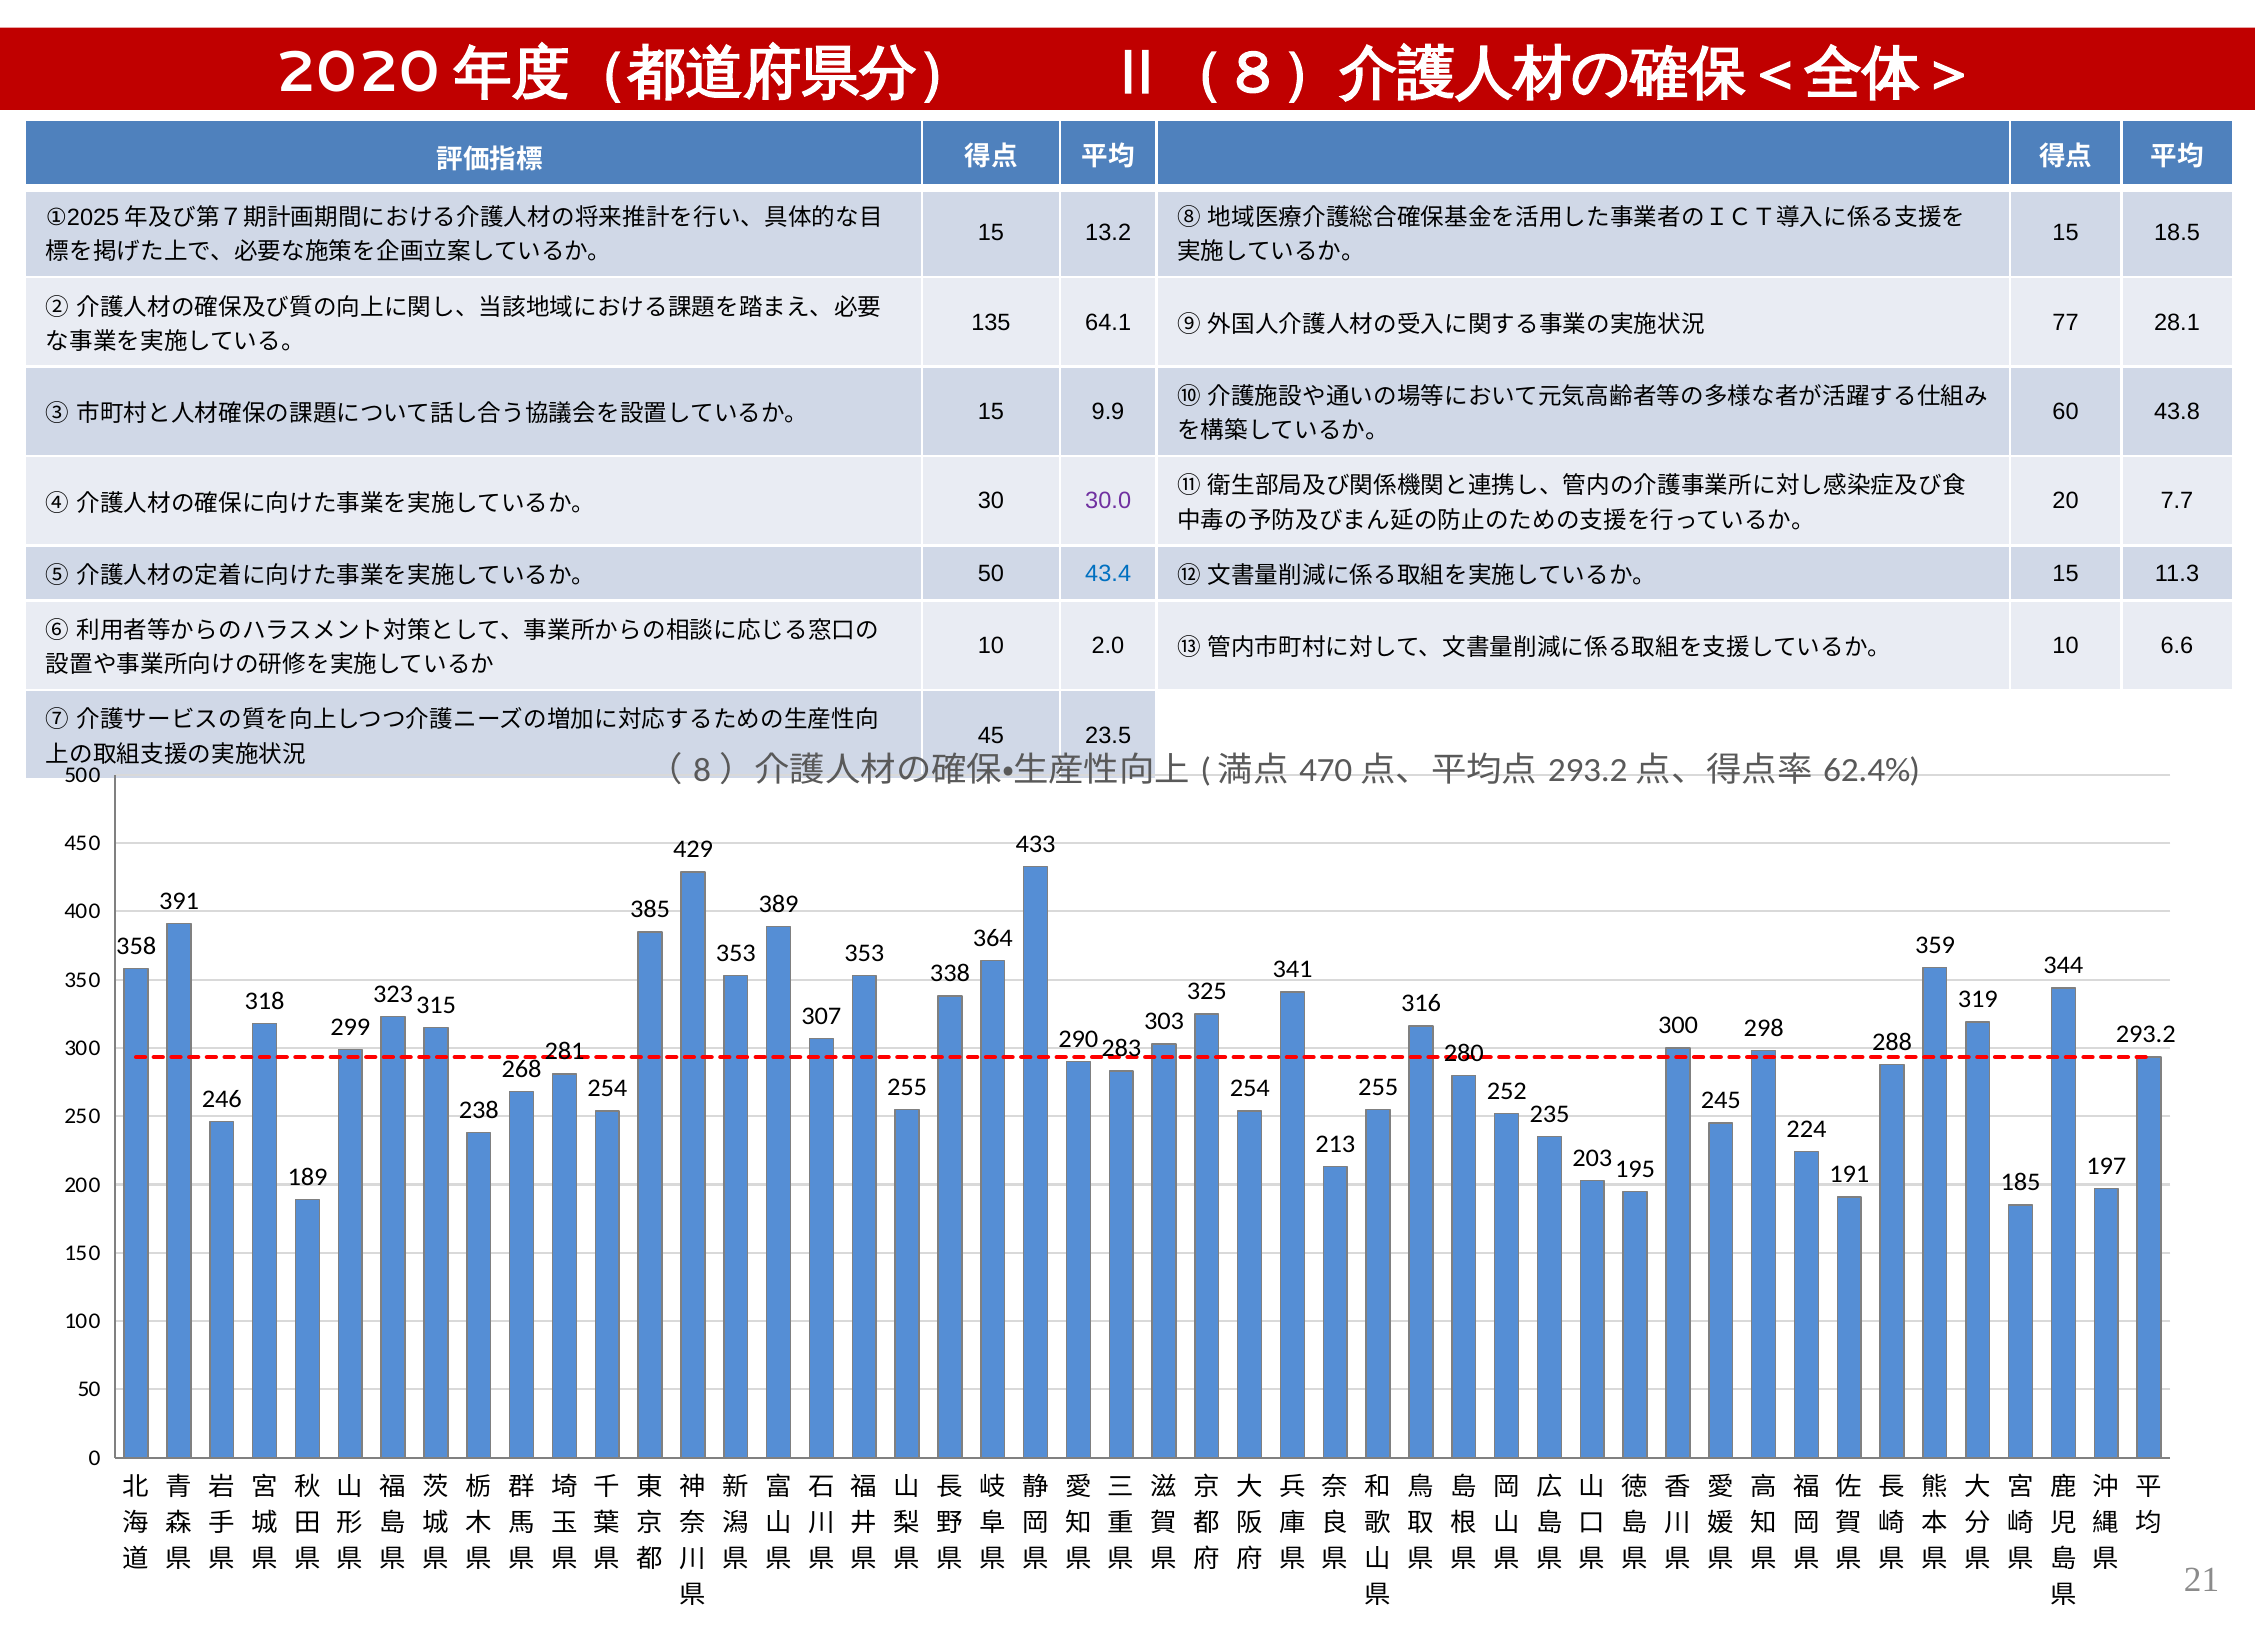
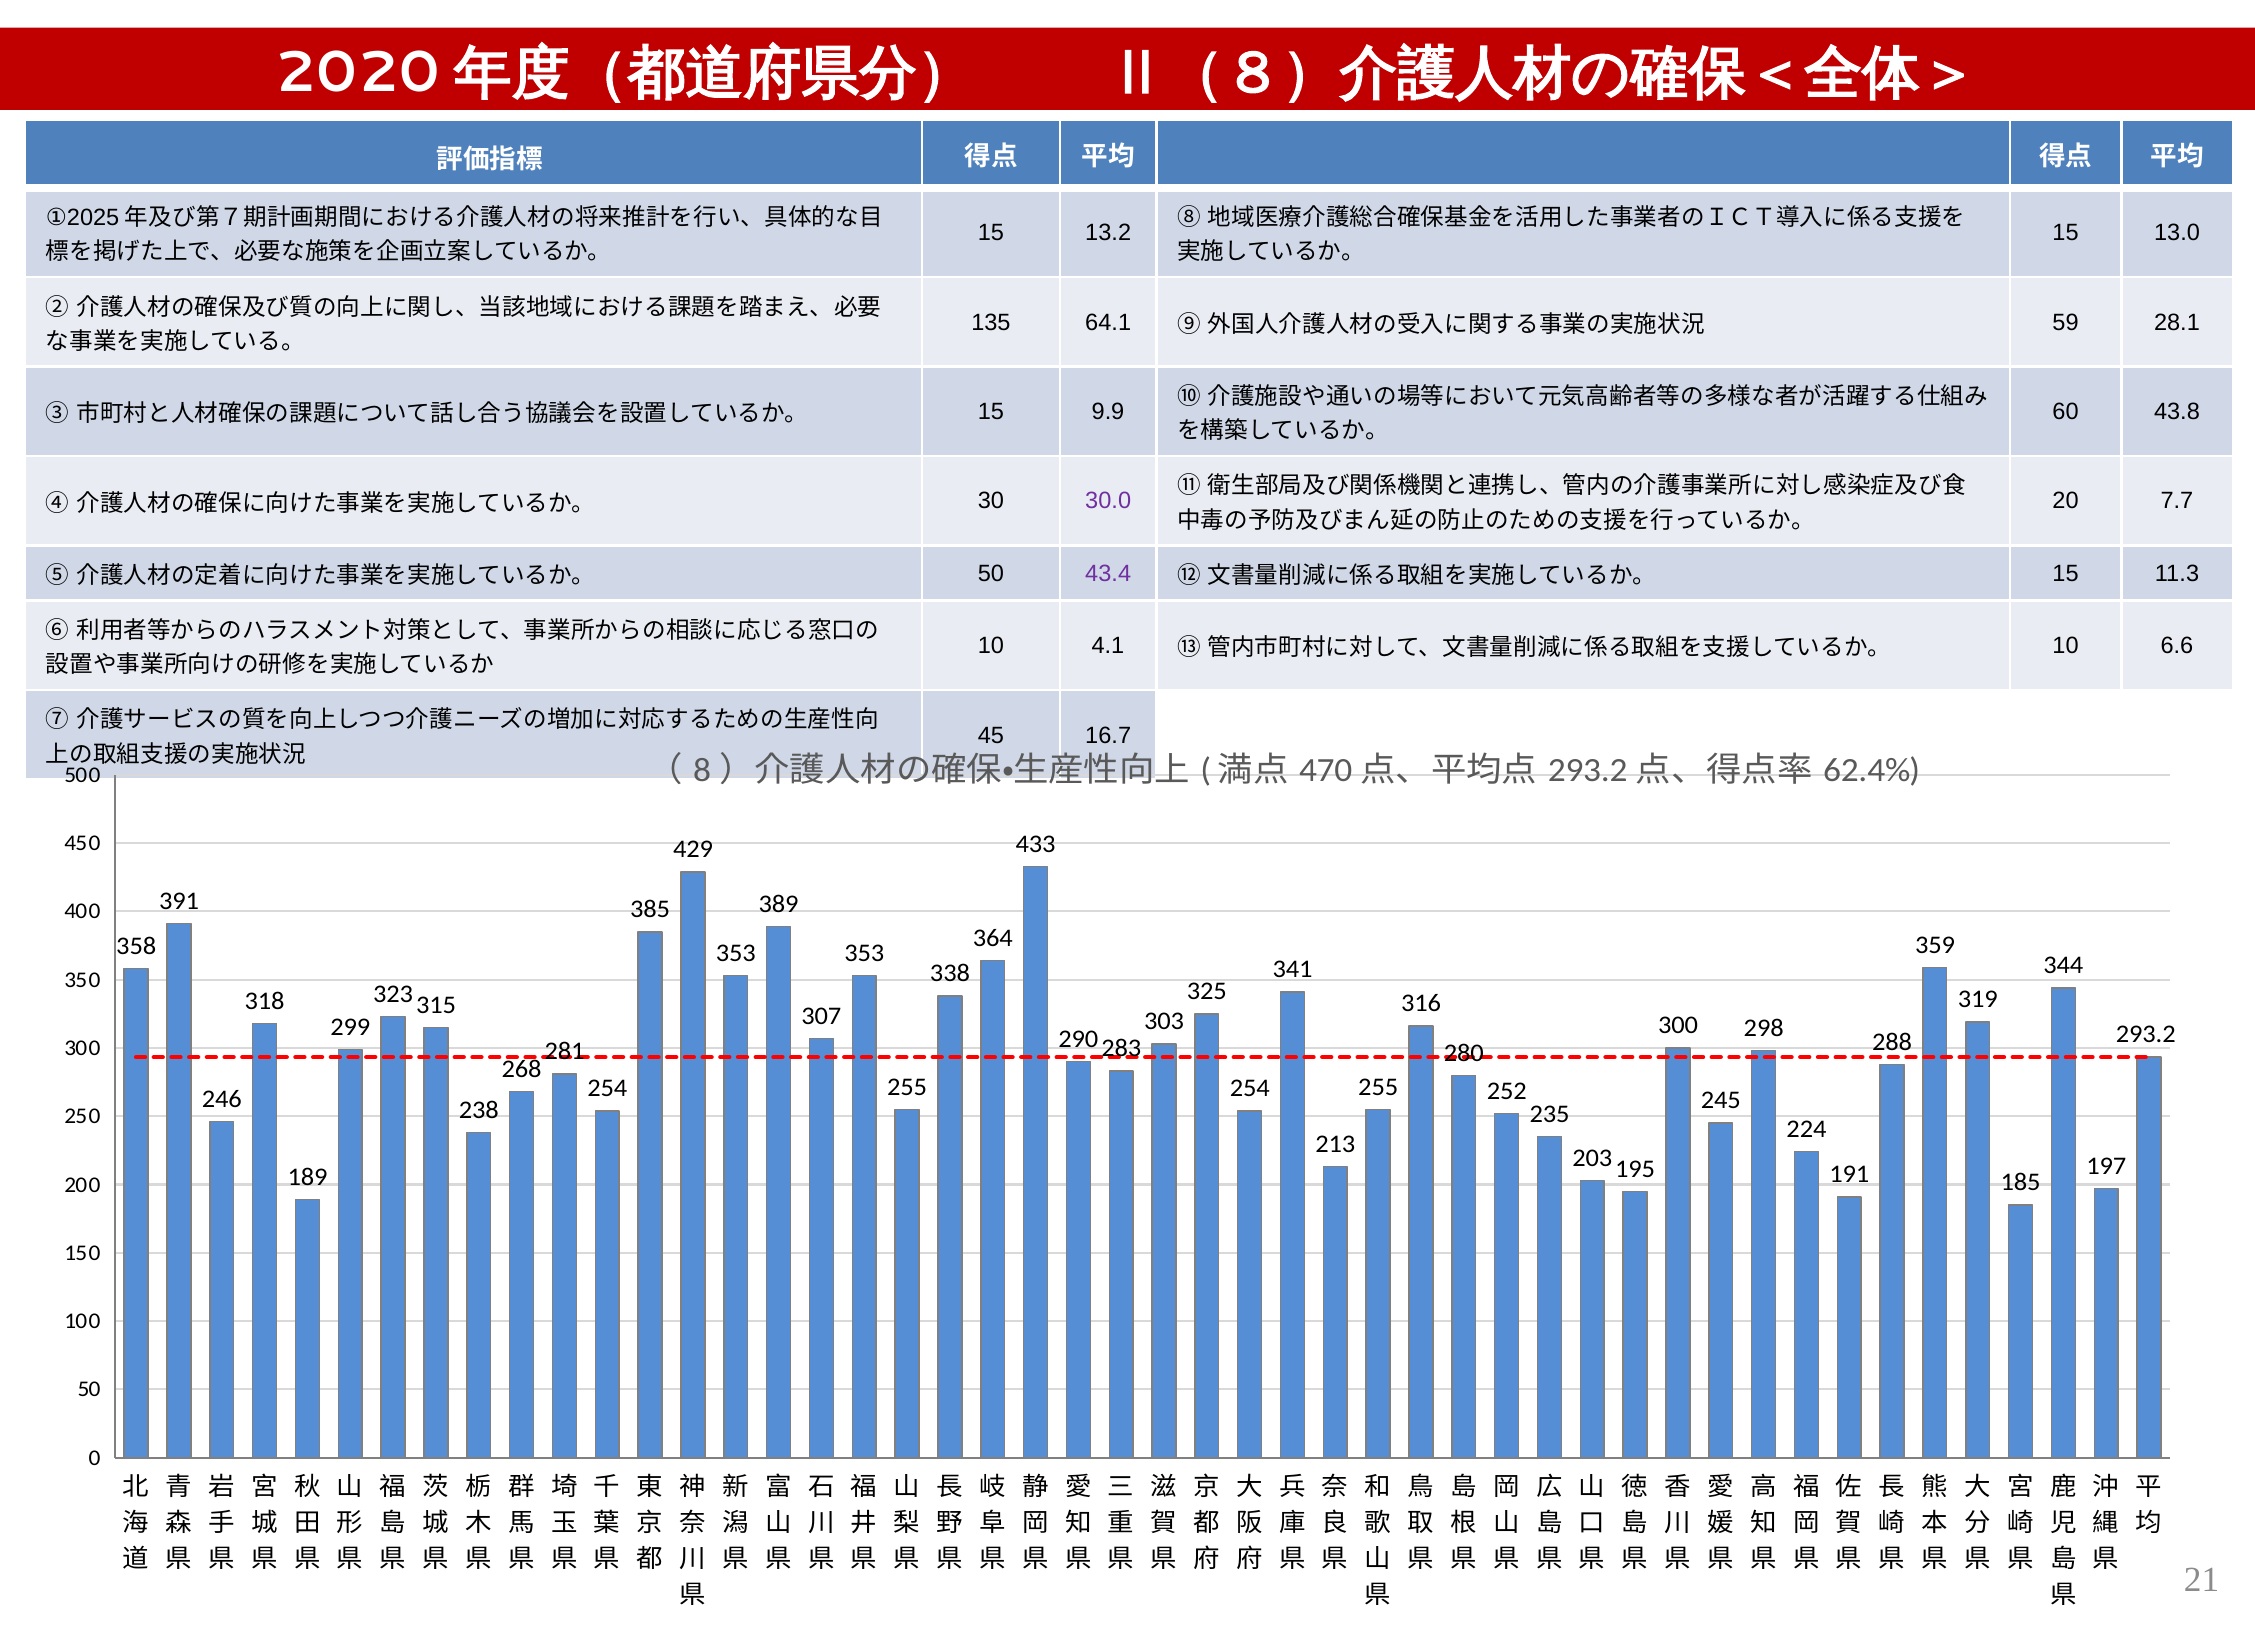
18.5: 18.5 -> 13.0
77: 77 -> 59
43.4 colour: blue -> purple
2.0: 2.0 -> 4.1
23.5: 23.5 -> 16.7
